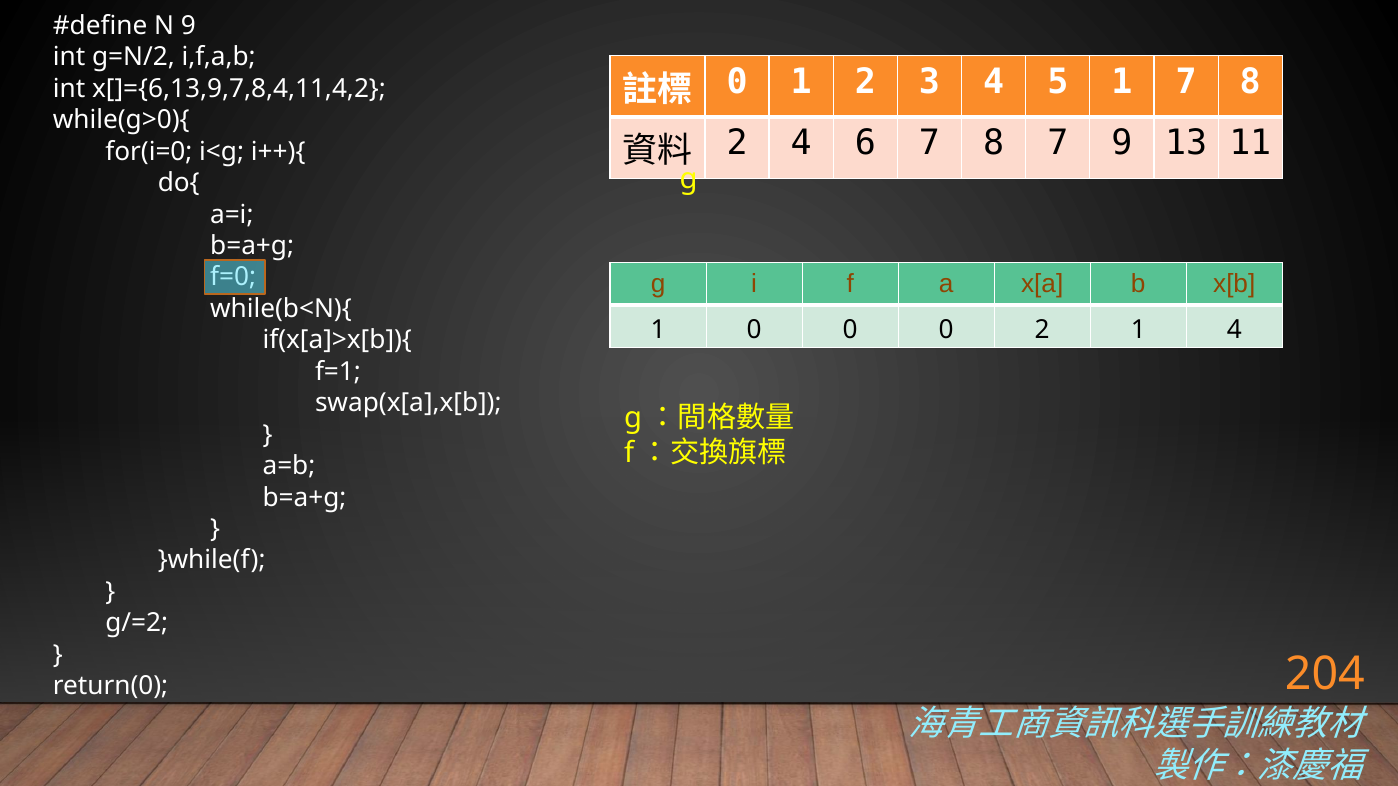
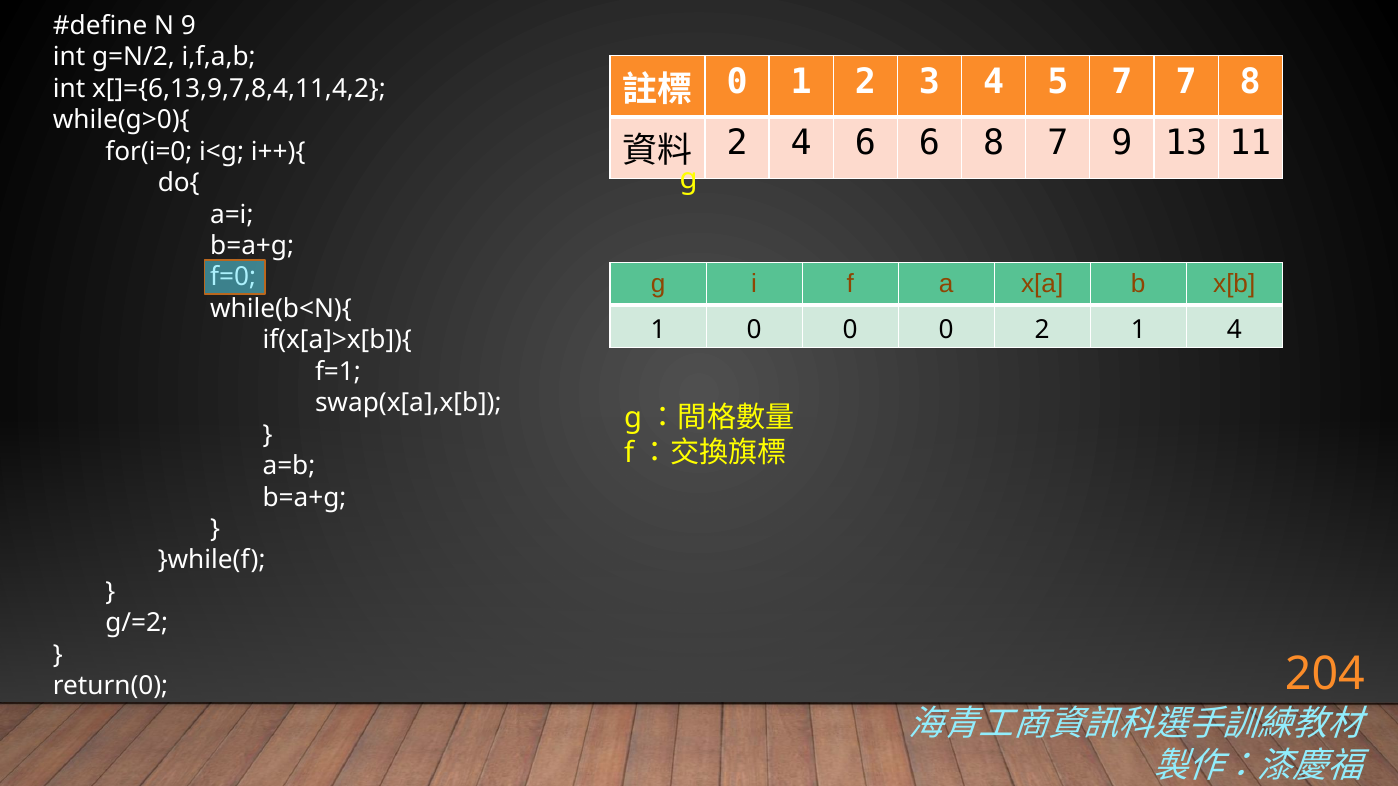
5 1: 1 -> 7
6 7: 7 -> 6
